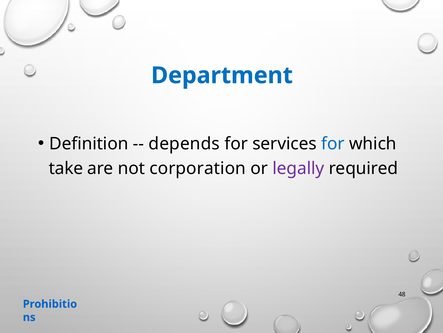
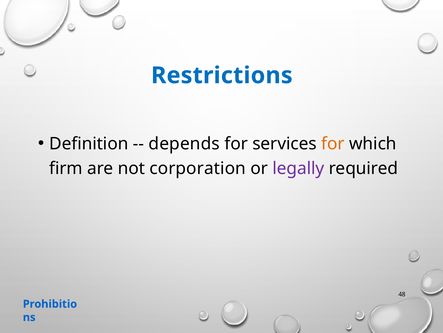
Department: Department -> Restrictions
for at (333, 143) colour: blue -> orange
take: take -> firm
